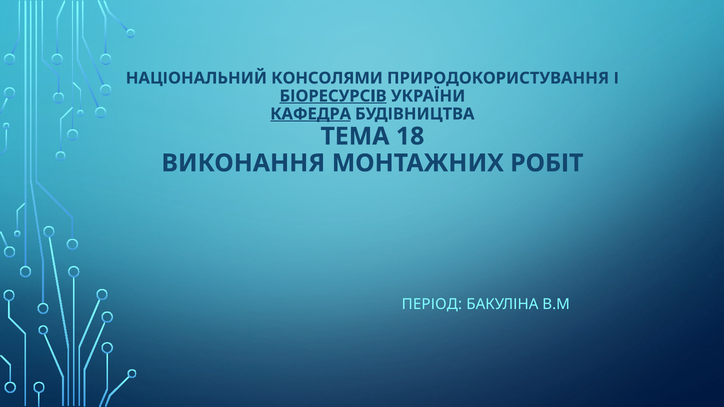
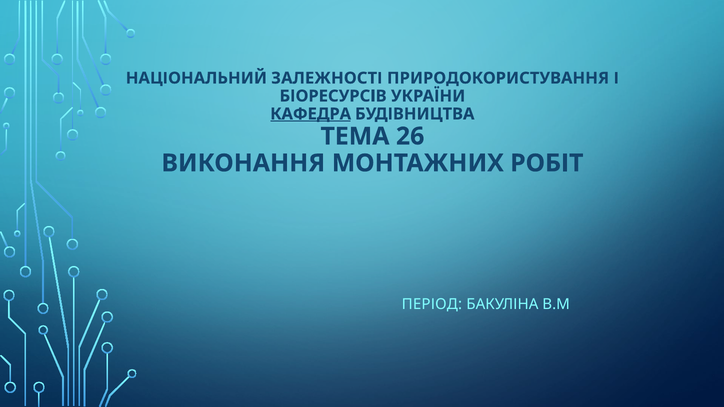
КОНСОЛЯМИ: КОНСОЛЯМИ -> ЗАЛЕЖНОСТІ
БІОРЕСУРСІВ underline: present -> none
18: 18 -> 26
